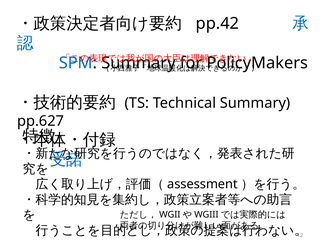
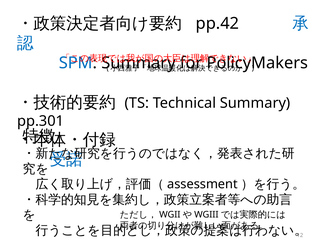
pp.627: pp.627 -> pp.301
